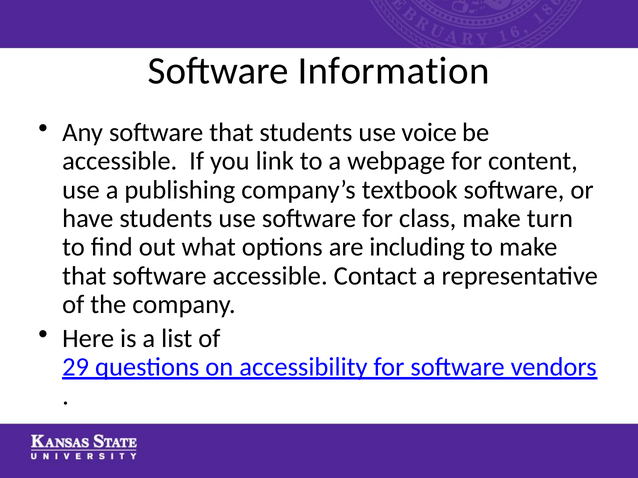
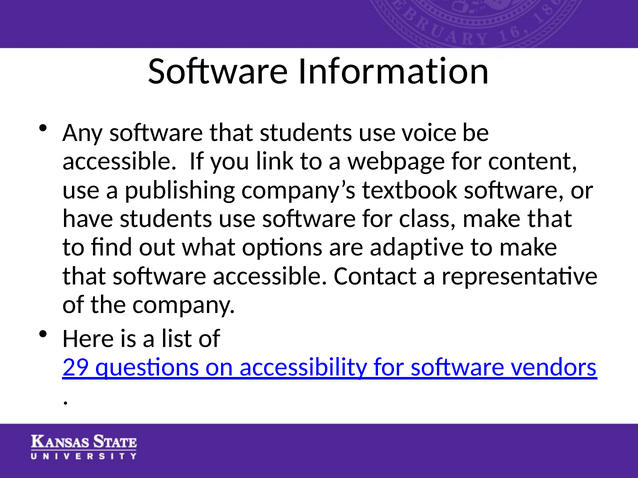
class make turn: turn -> that
including: including -> adaptive
